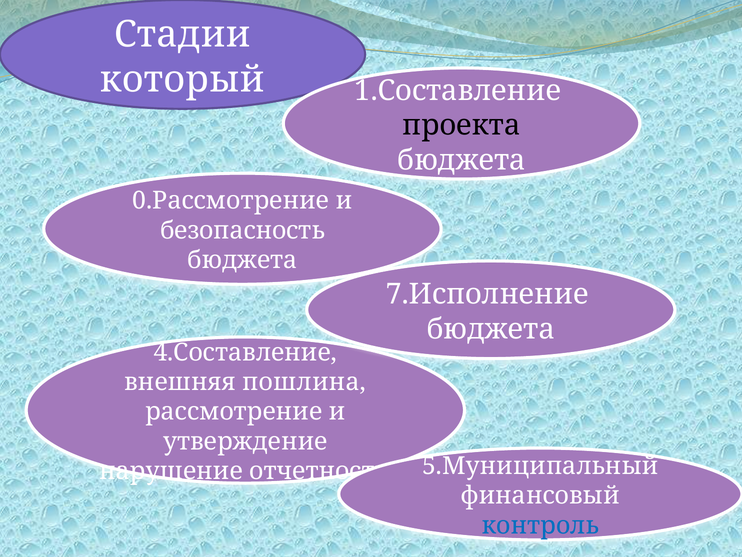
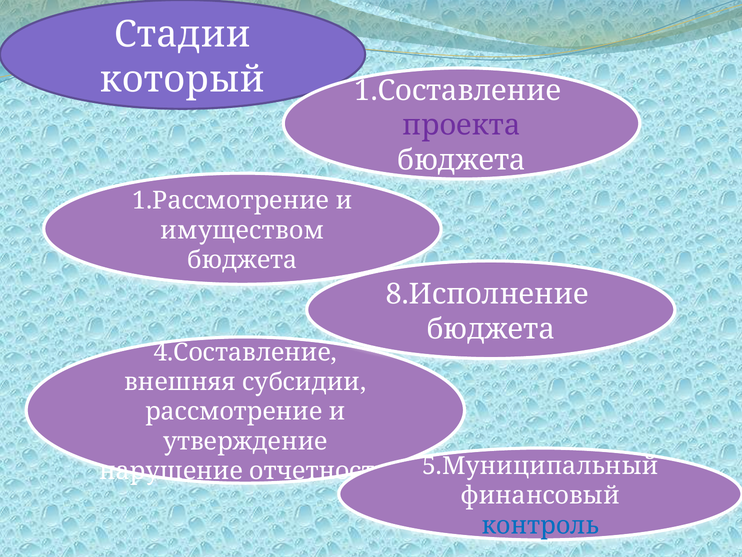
проекта colour: black -> purple
0.Рассмотрение: 0.Рассмотрение -> 1.Рассмотрение
безопасность: безопасность -> имуществом
7.Исполнение: 7.Исполнение -> 8.Исполнение
пошлина: пошлина -> субсидии
